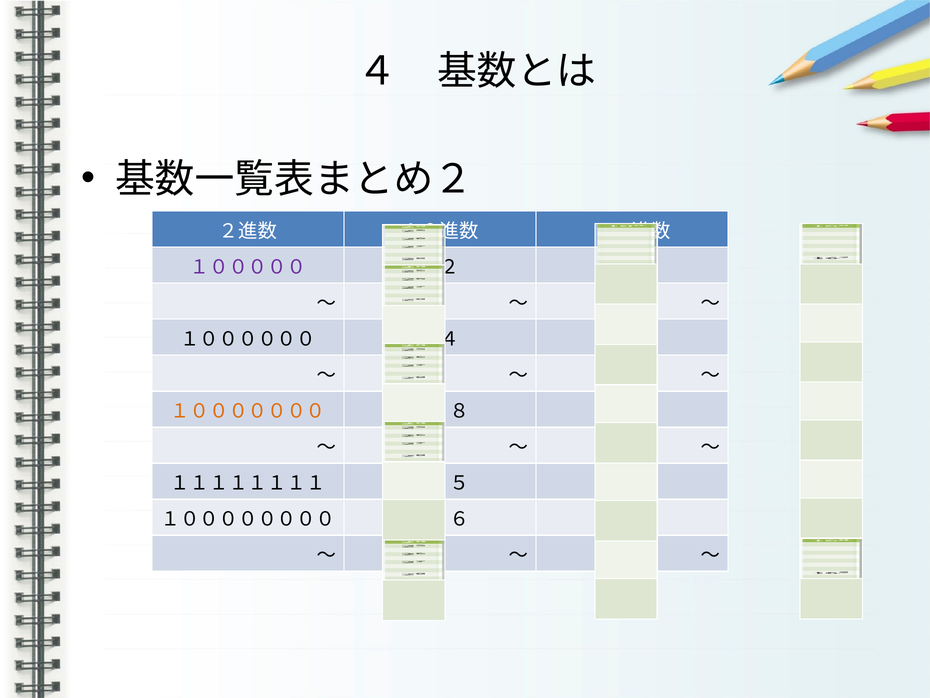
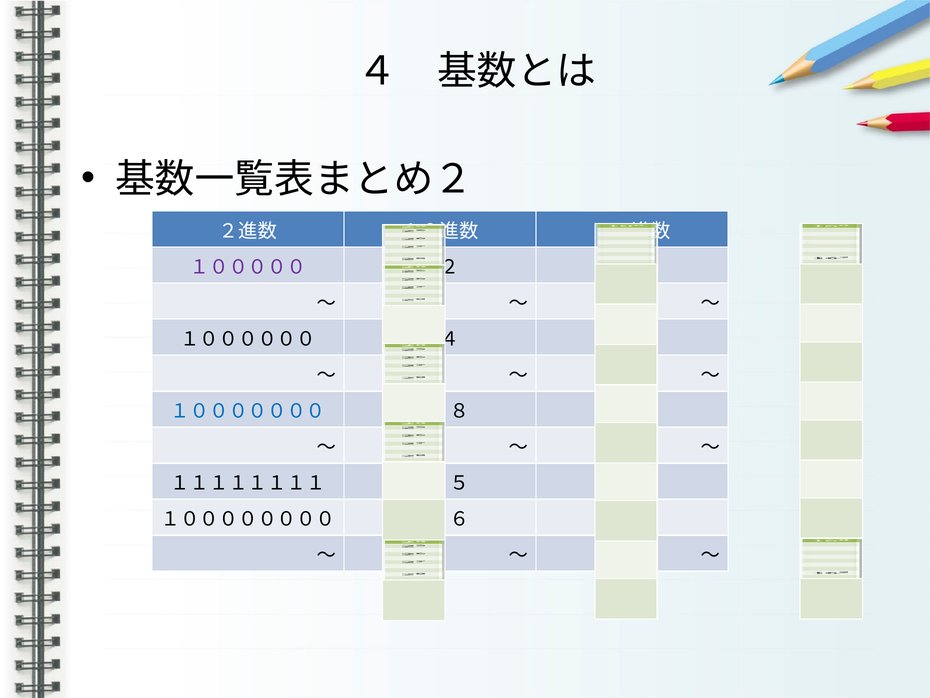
１０００００００ colour: orange -> blue
